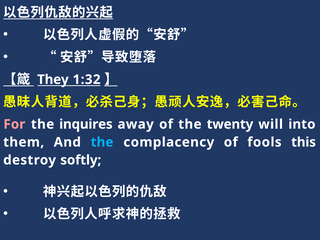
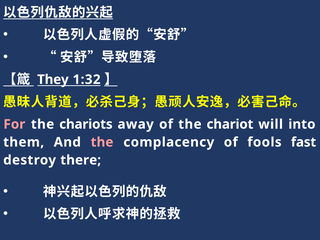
inquires: inquires -> chariots
twenty: twenty -> chariot
the at (102, 142) colour: light blue -> pink
this: this -> fast
softly: softly -> there
